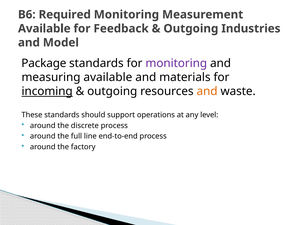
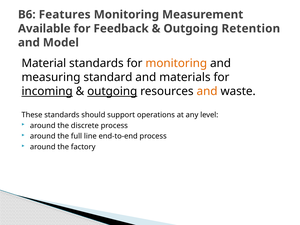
Required: Required -> Features
Industries: Industries -> Retention
Package: Package -> Material
monitoring at (176, 63) colour: purple -> orange
measuring available: available -> standard
outgoing at (112, 91) underline: none -> present
